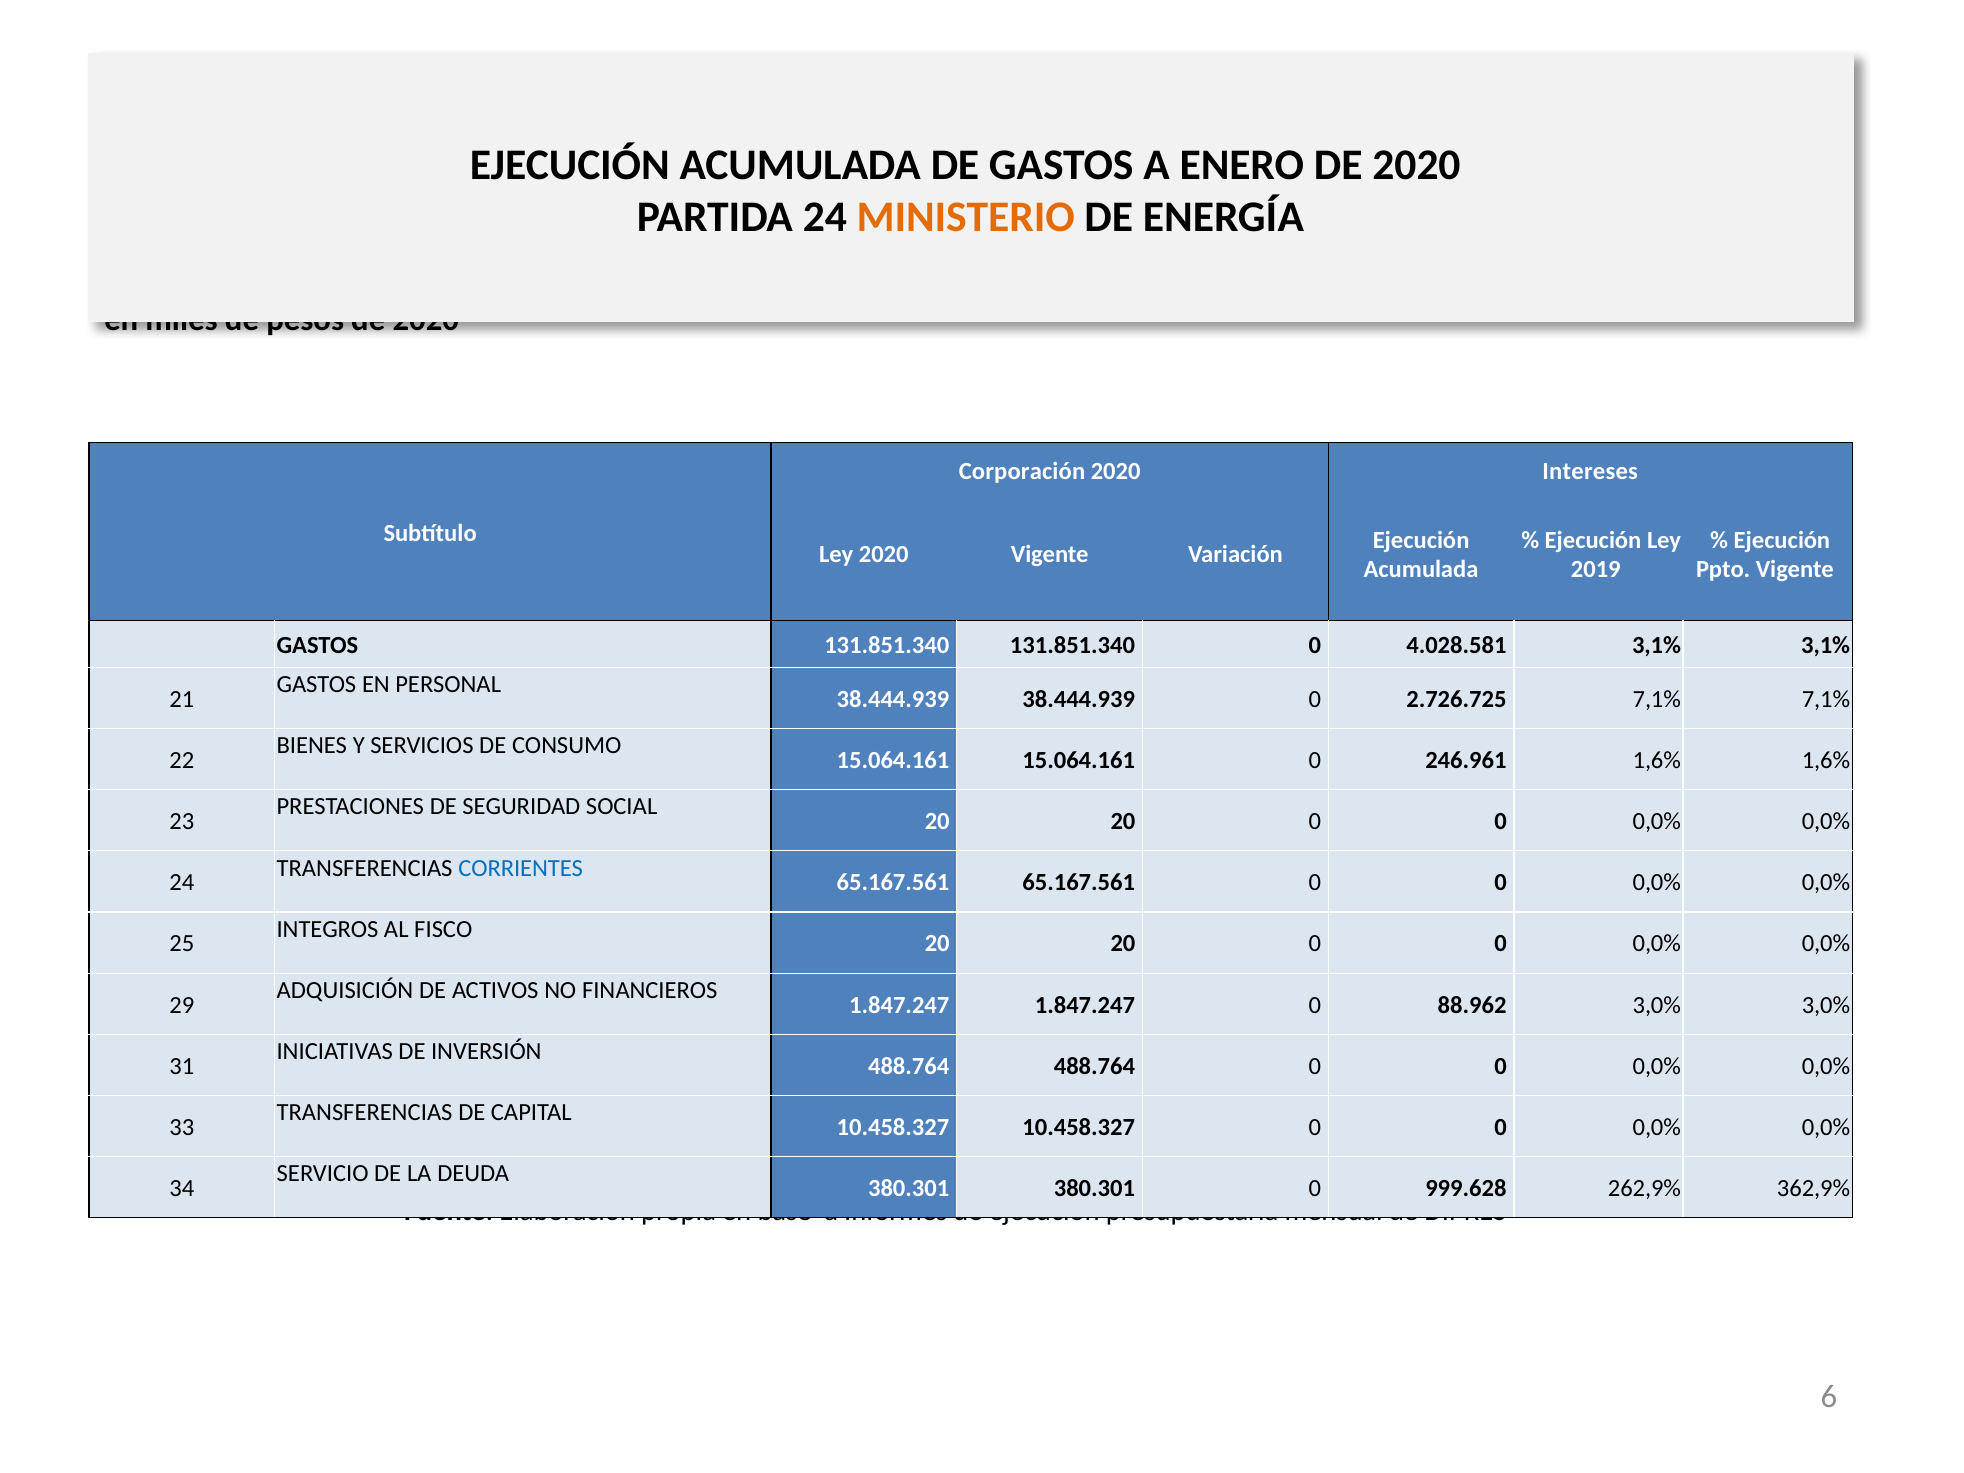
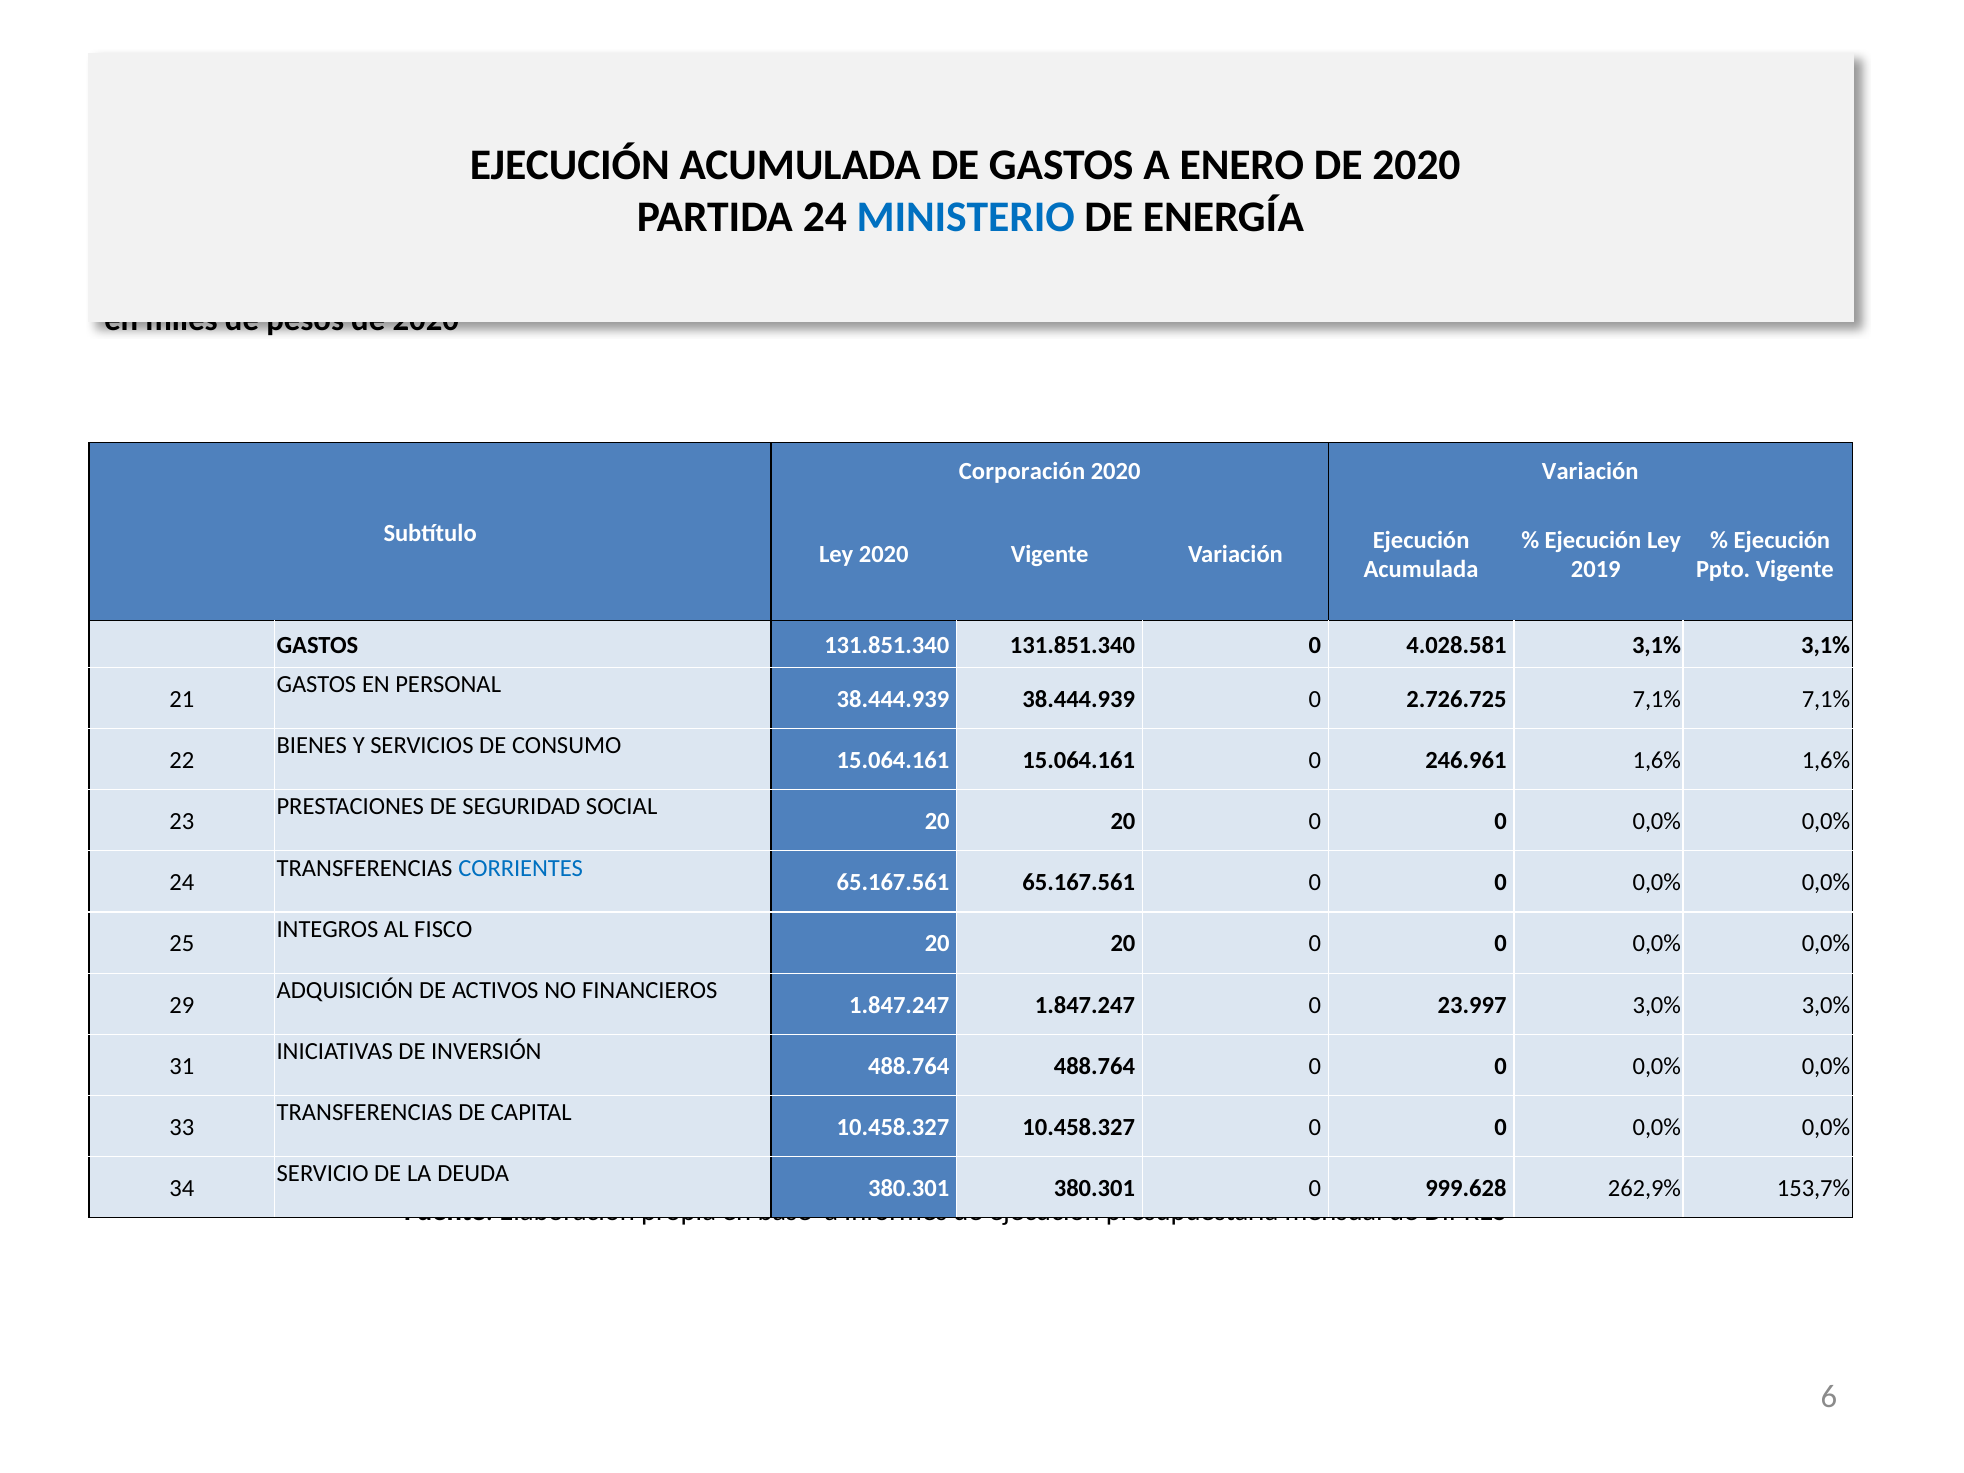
MINISTERIO colour: orange -> blue
2020 Intereses: Intereses -> Variación
88.962: 88.962 -> 23.997
362,9%: 362,9% -> 153,7%
